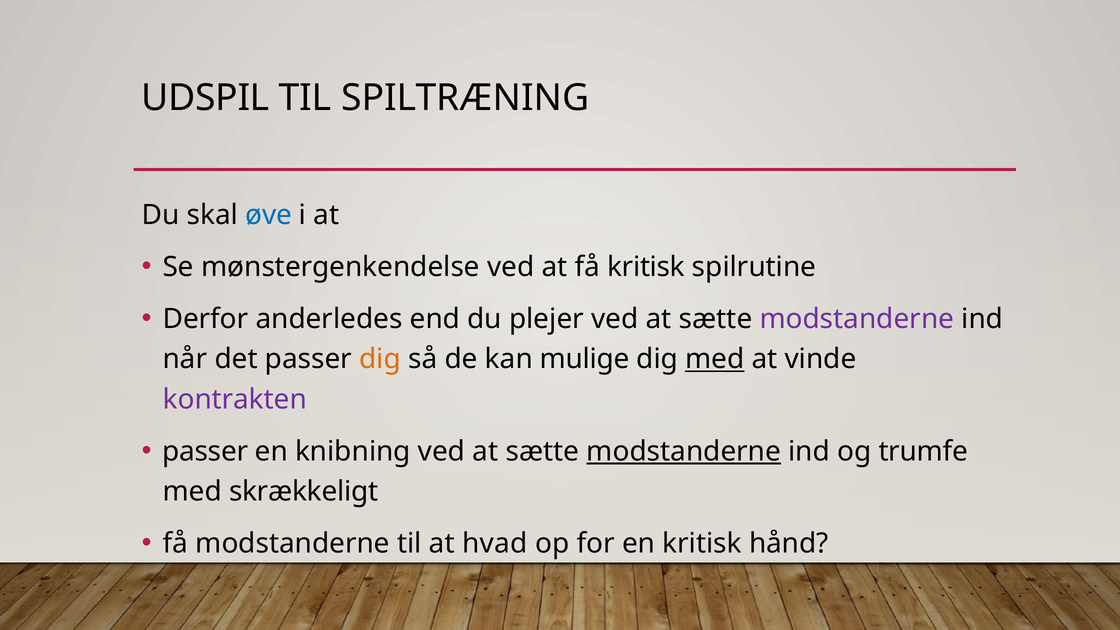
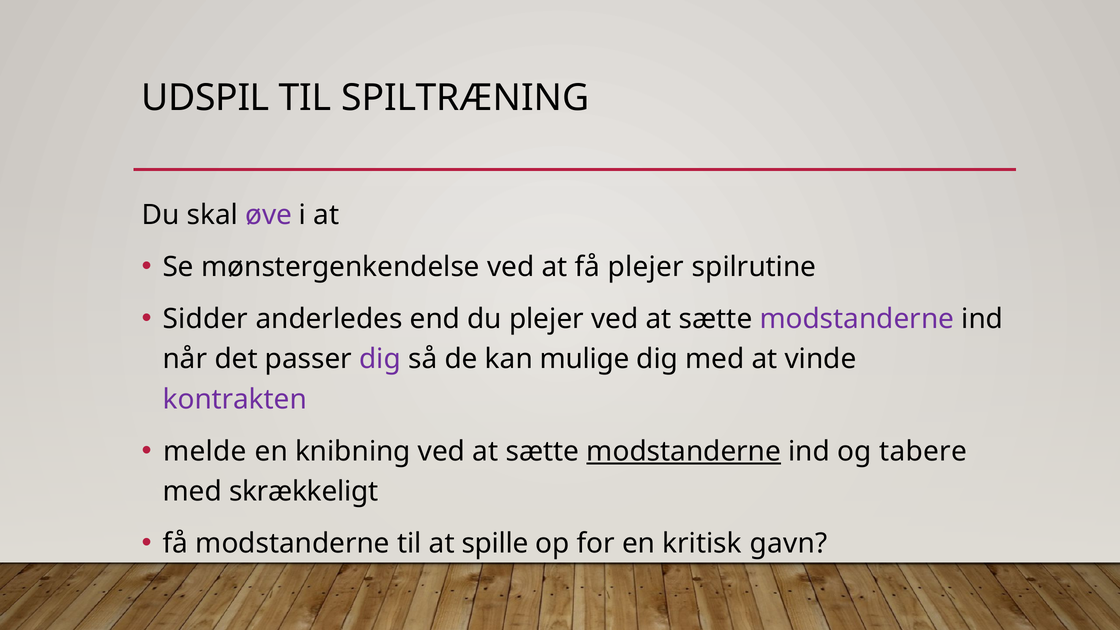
øve colour: blue -> purple
få kritisk: kritisk -> plejer
Derfor: Derfor -> Sidder
dig at (380, 359) colour: orange -> purple
med at (715, 359) underline: present -> none
passer at (205, 451): passer -> melde
trumfe: trumfe -> tabere
hvad: hvad -> spille
hånd: hånd -> gavn
